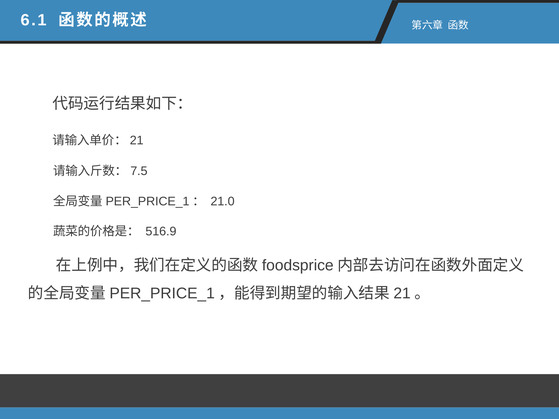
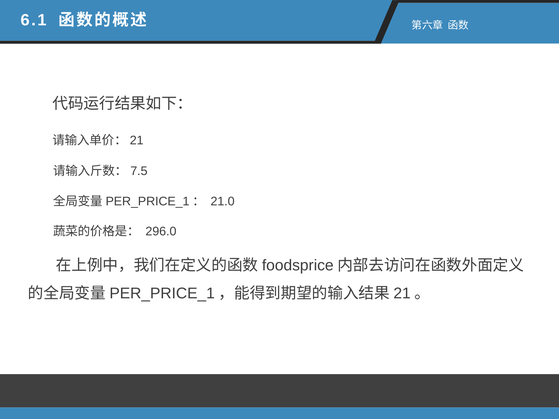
516.9: 516.9 -> 296.0
